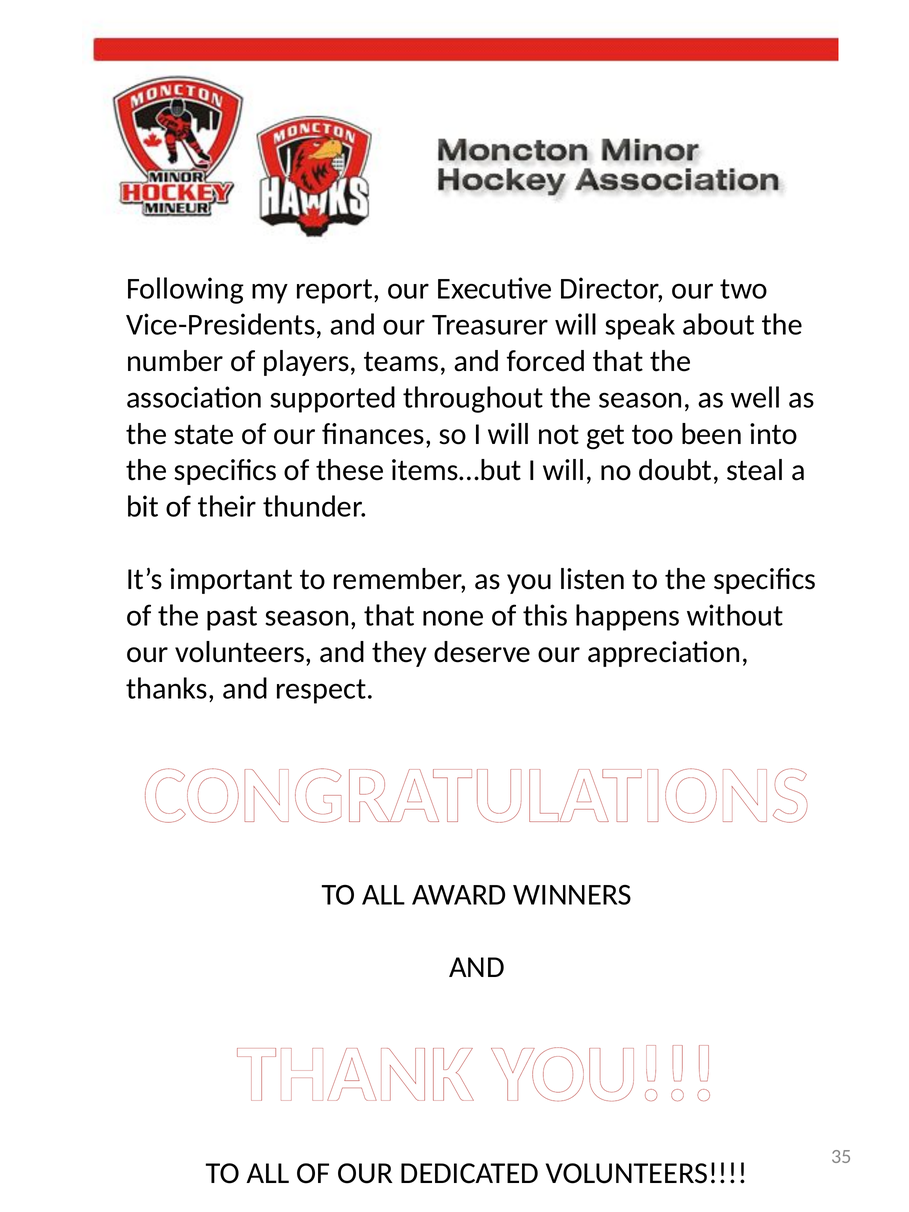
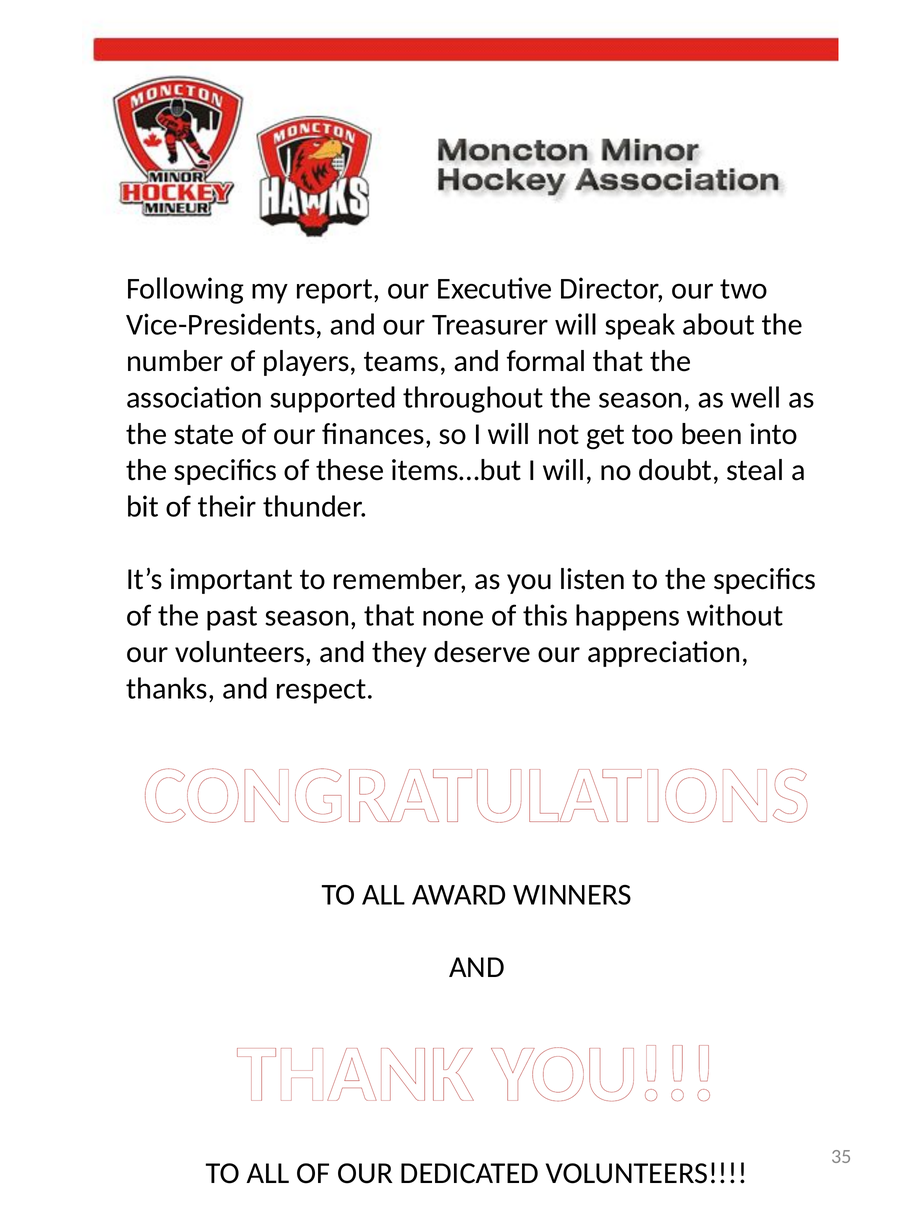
forced: forced -> formal
